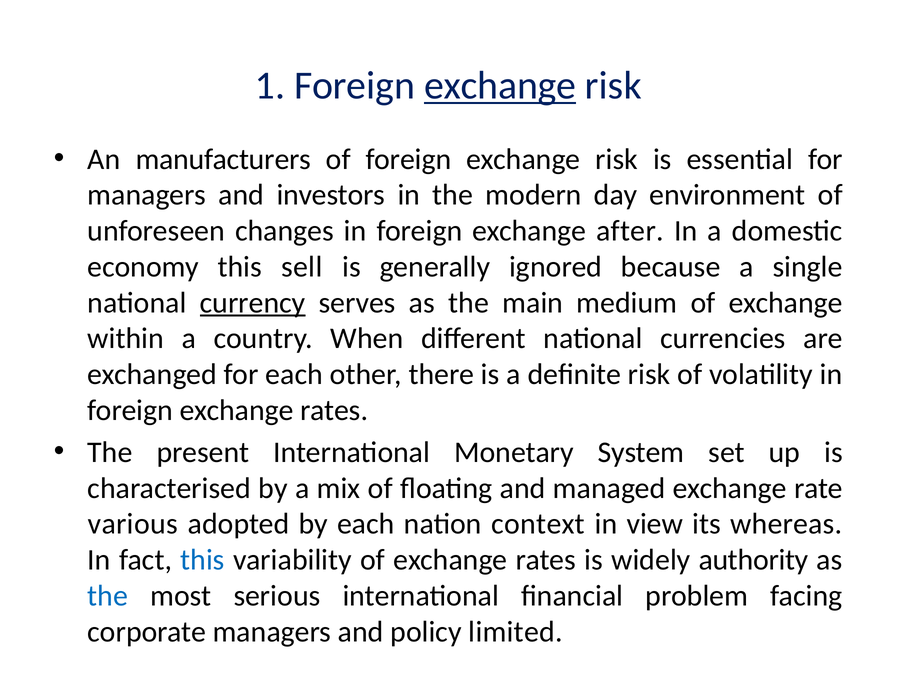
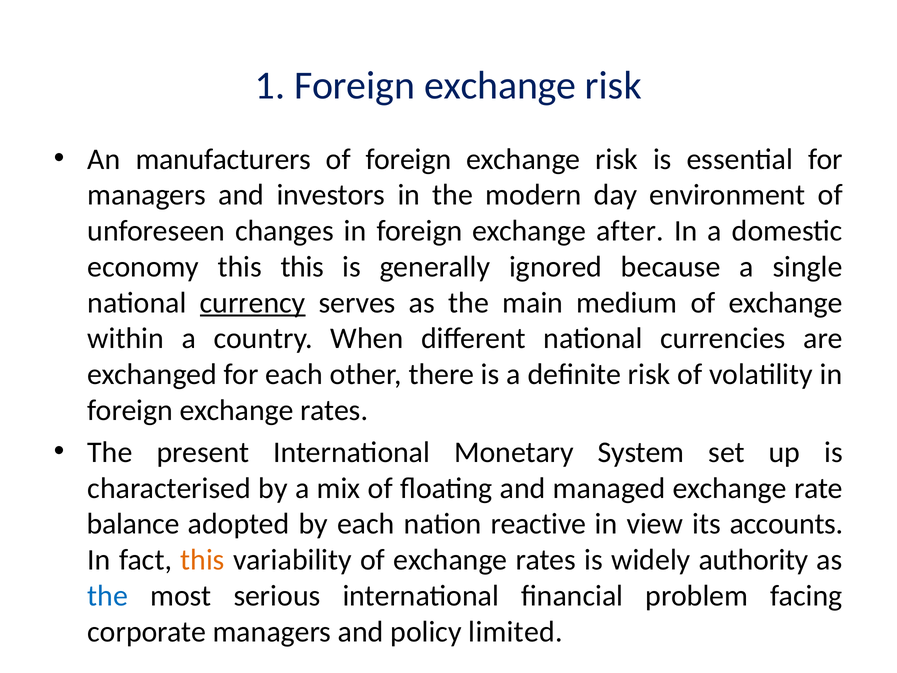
exchange at (500, 86) underline: present -> none
this sell: sell -> this
various: various -> balance
context: context -> reactive
whereas: whereas -> accounts
this at (203, 560) colour: blue -> orange
